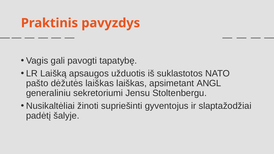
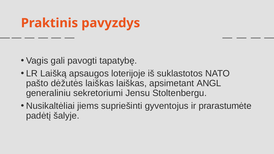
užduotis: užduotis -> loterijoje
žinoti: žinoti -> jiems
slaptažodžiai: slaptažodžiai -> prarastumėte
